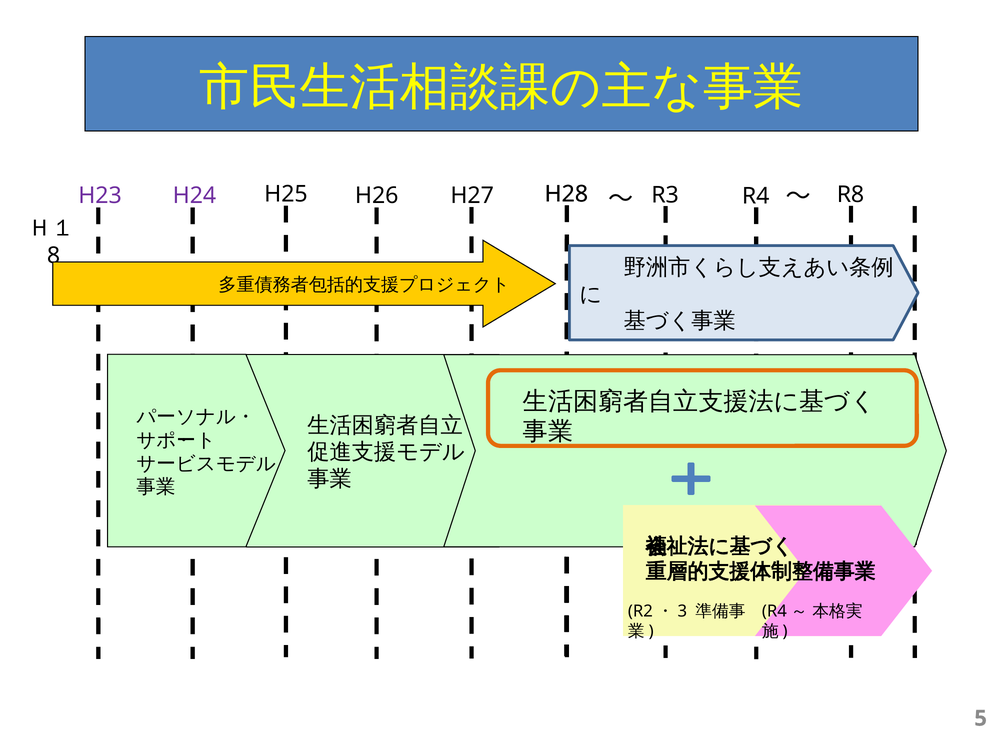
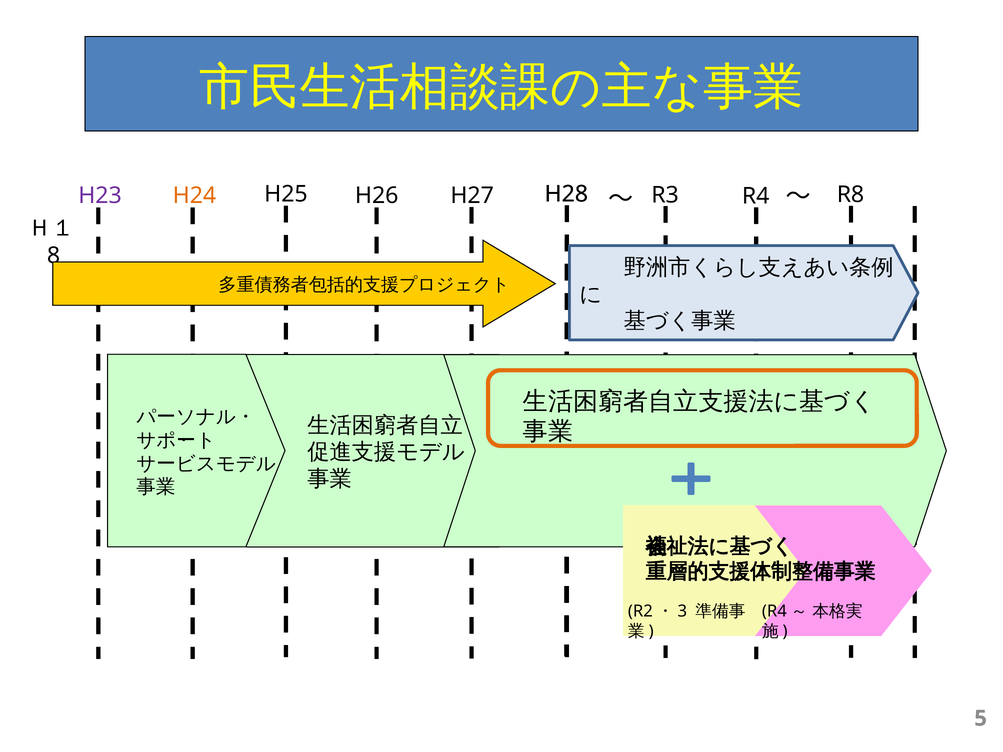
H24 colour: purple -> orange
